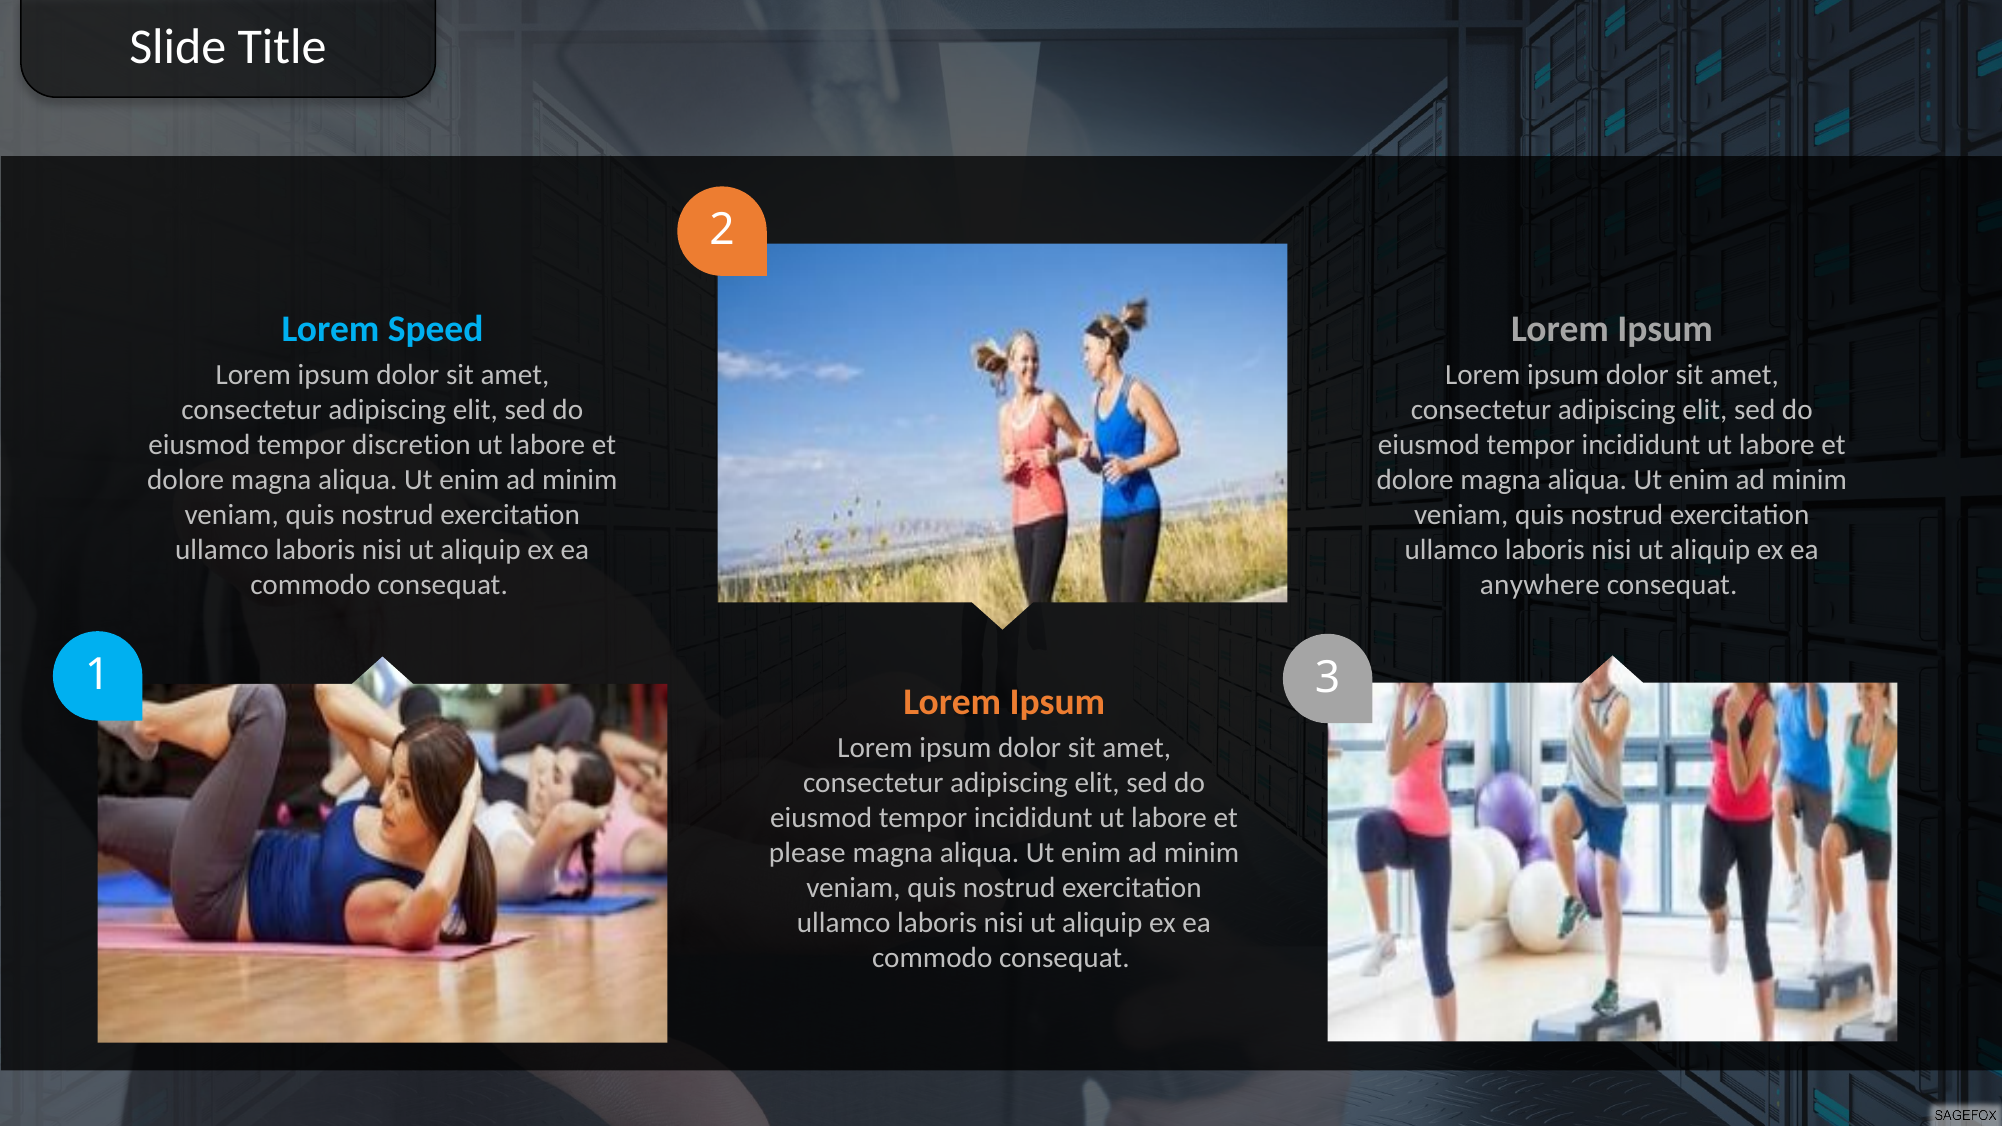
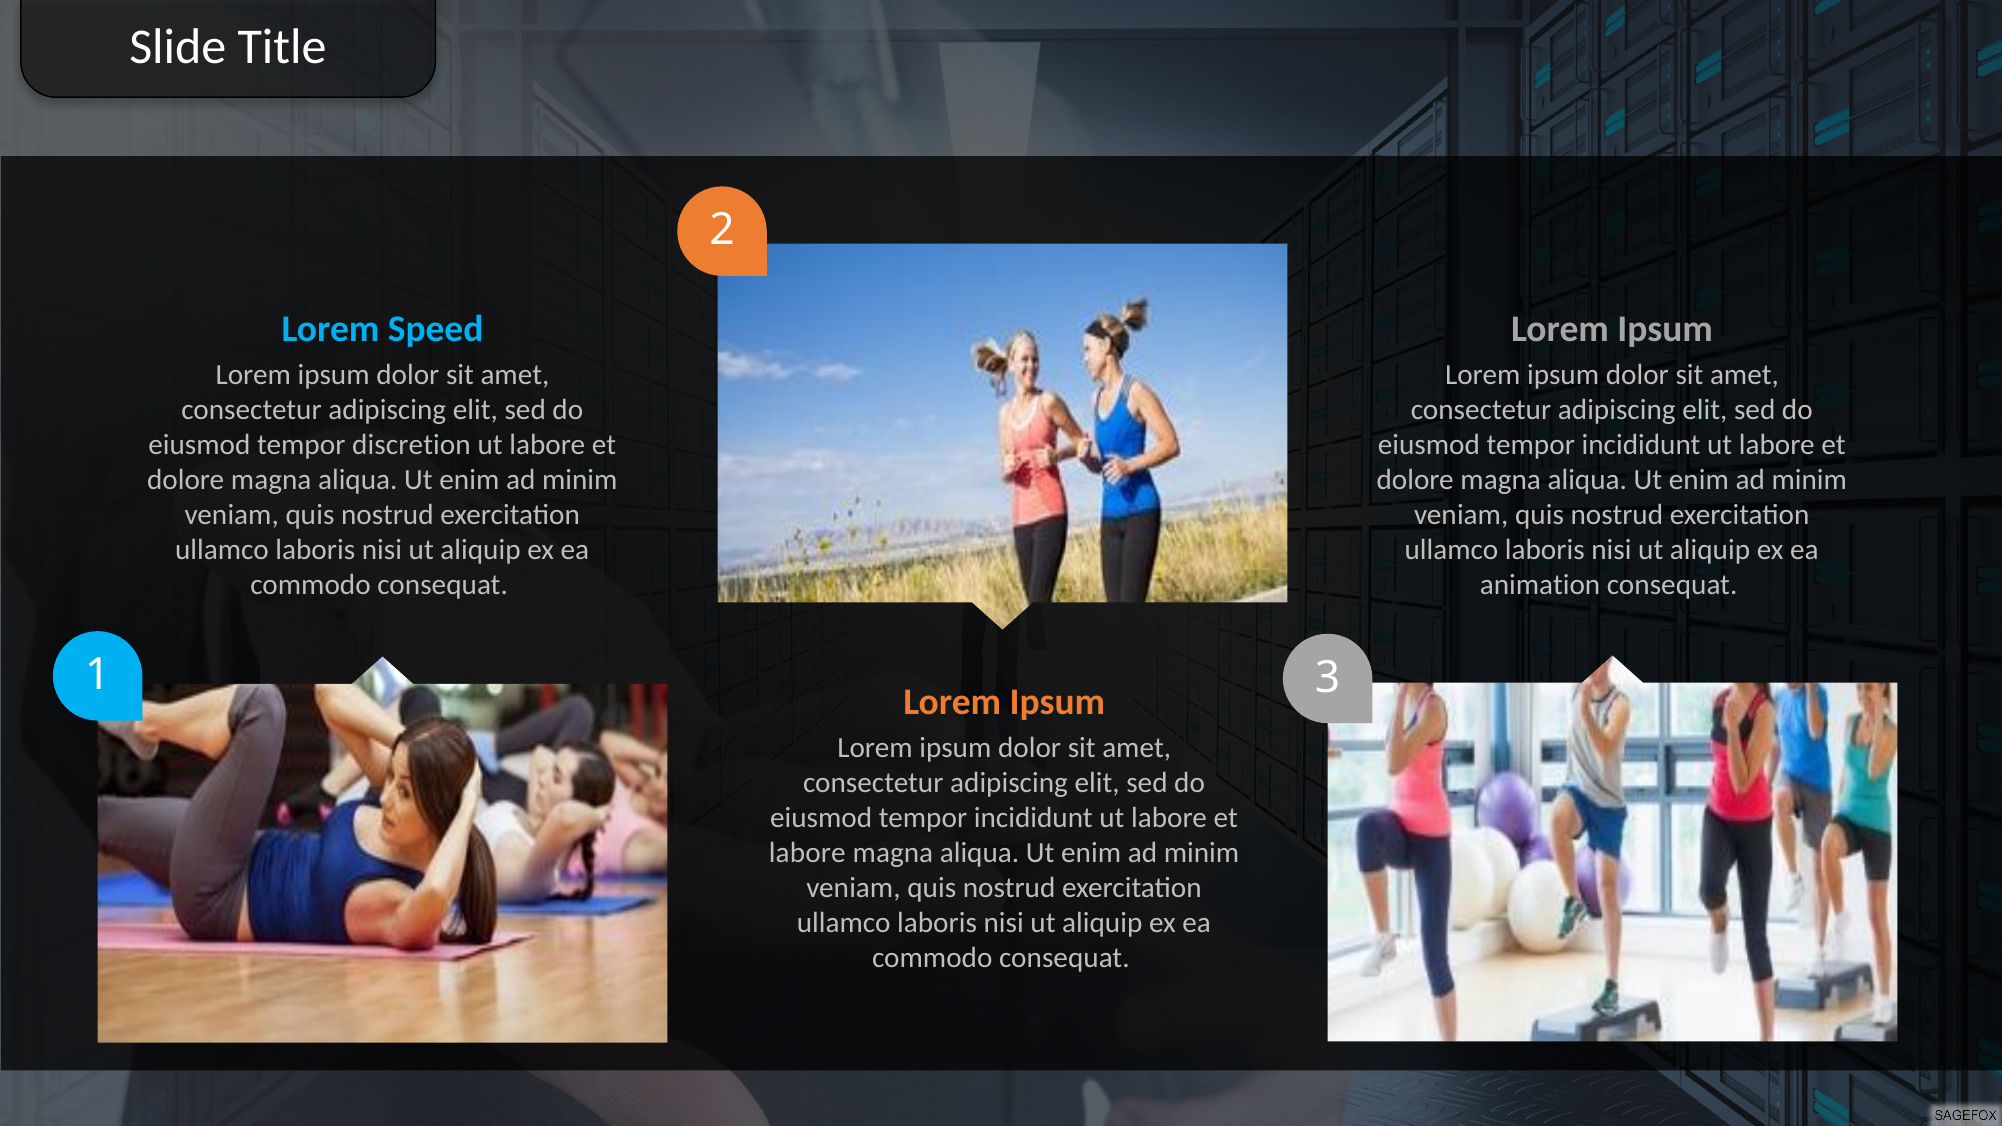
anywhere: anywhere -> animation
please at (807, 853): please -> labore
